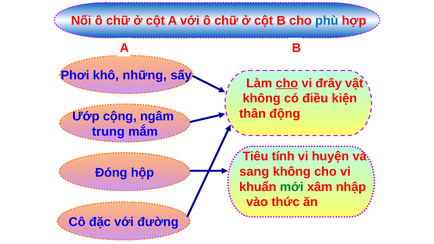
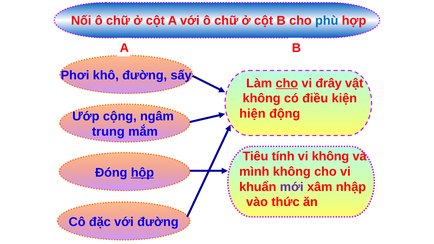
khô những: những -> đường
thân: thân -> hiện
vi huyện: huyện -> không
sang: sang -> mình
hộp underline: none -> present
mới colour: green -> purple
